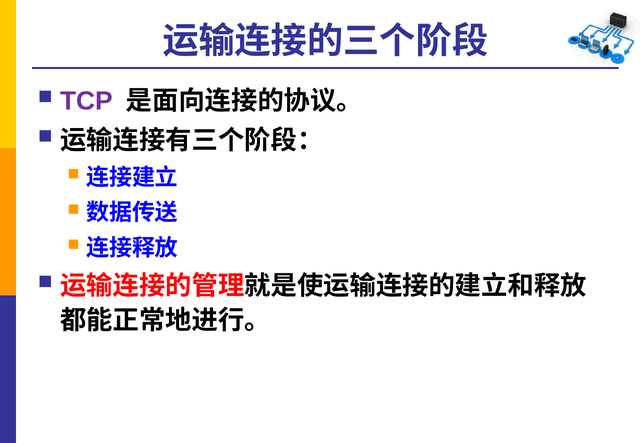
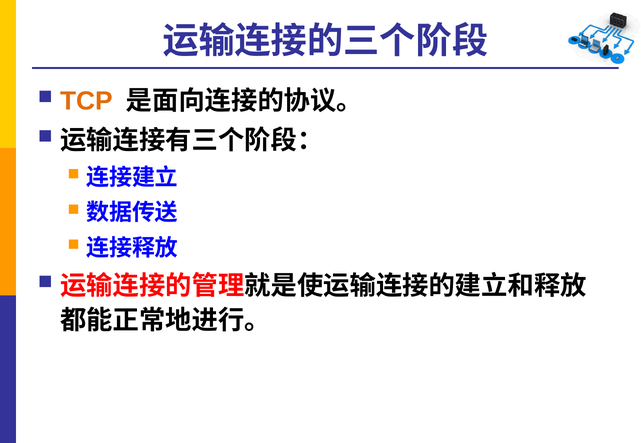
TCP colour: purple -> orange
